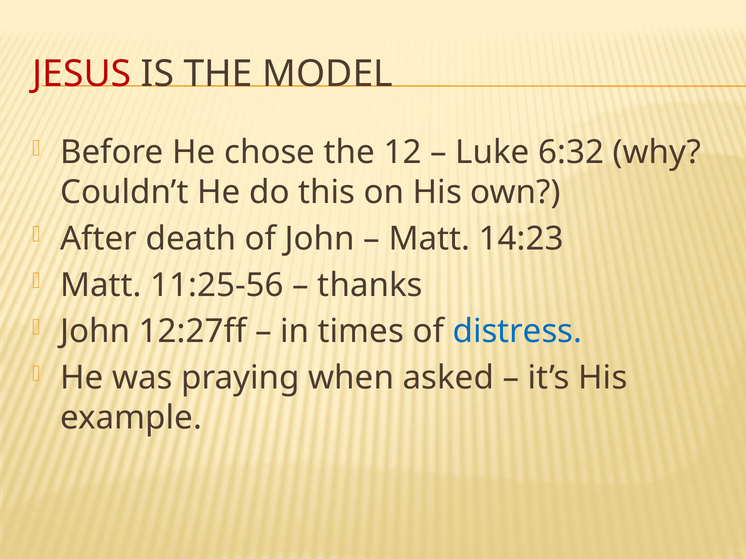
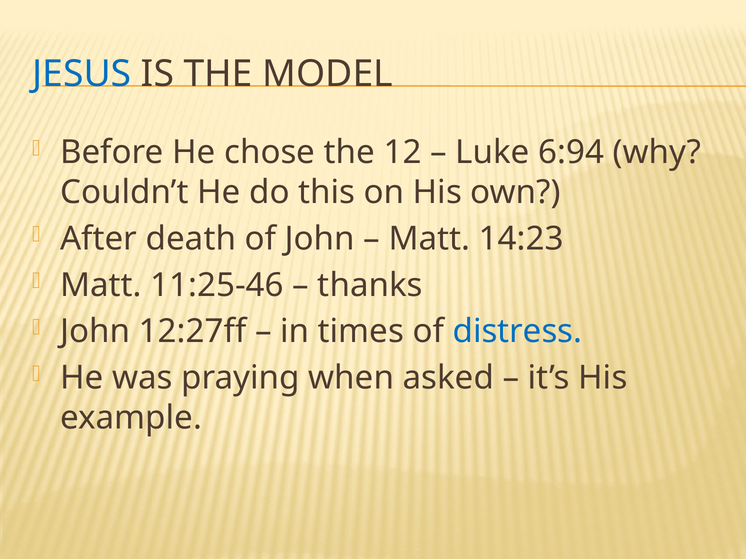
JESUS colour: red -> blue
6:32: 6:32 -> 6:94
11:25-56: 11:25-56 -> 11:25-46
